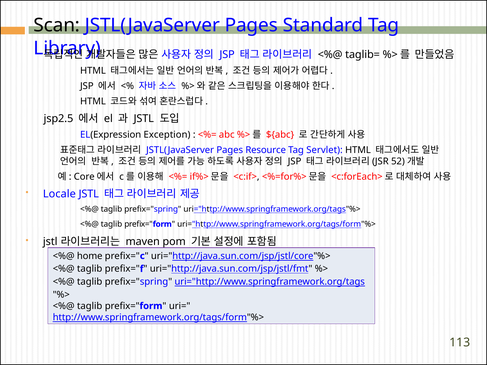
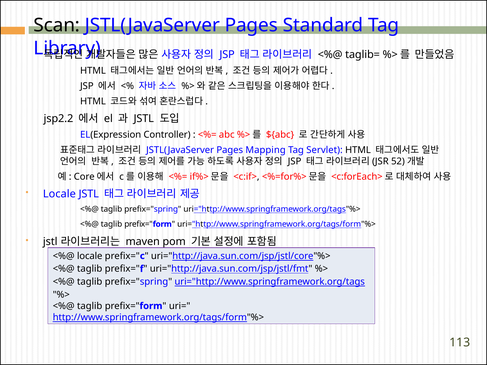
jsp2.5: jsp2.5 -> jsp2.2
Exception: Exception -> Controller
Resource: Resource -> Mapping
home at (90, 256): home -> locale
